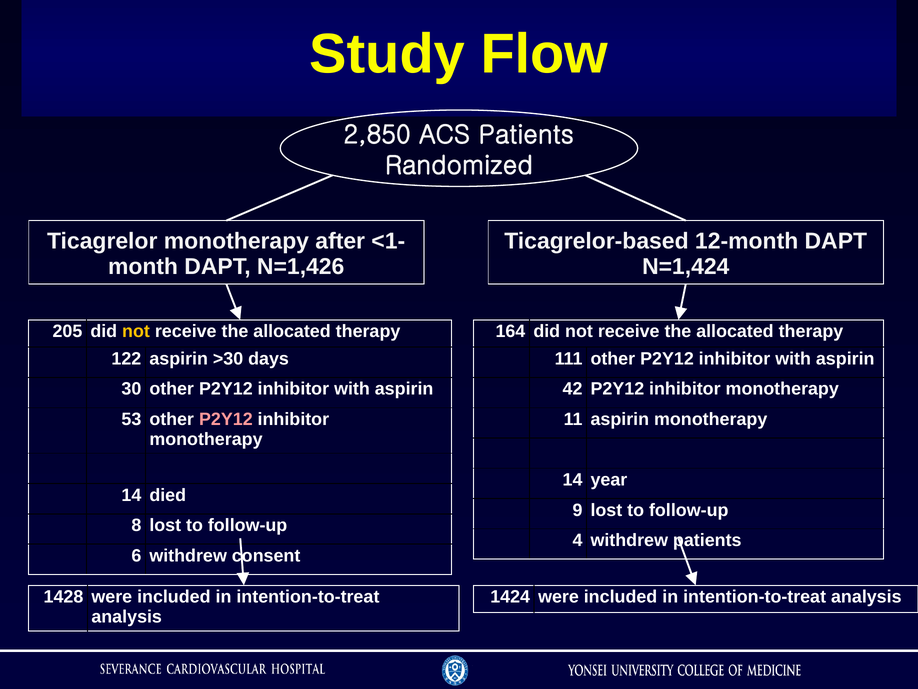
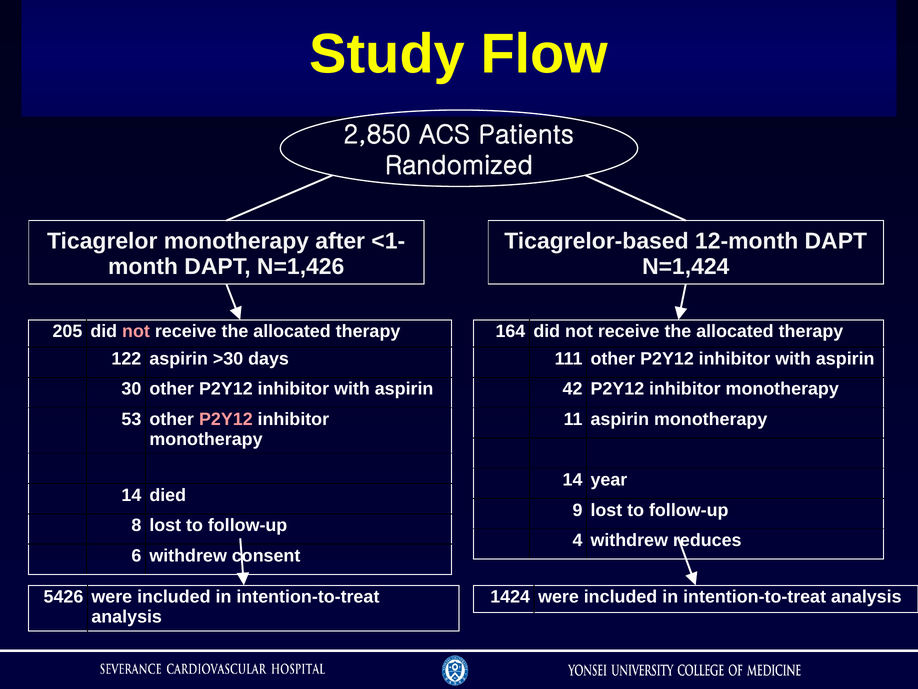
not at (136, 331) colour: yellow -> pink
withdrew patients: patients -> reduces
1428: 1428 -> 5426
